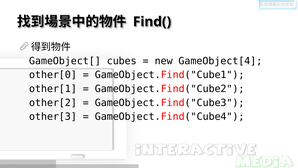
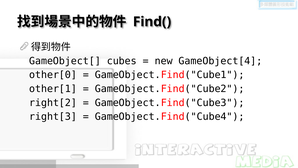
other[2: other[2 -> right[2
other[3: other[3 -> right[3
